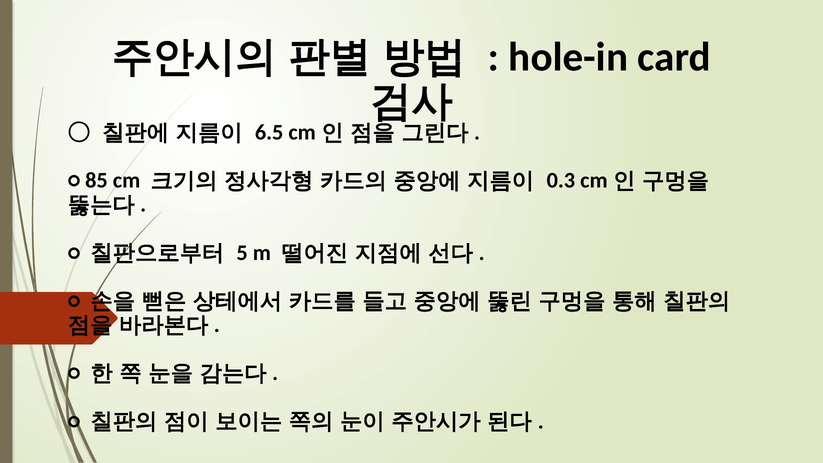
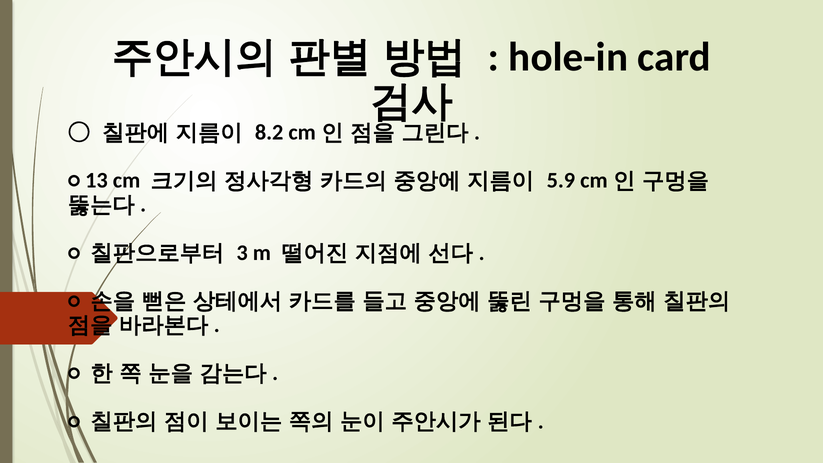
6.5: 6.5 -> 8.2
85: 85 -> 13
0.3: 0.3 -> 5.9
5: 5 -> 3
